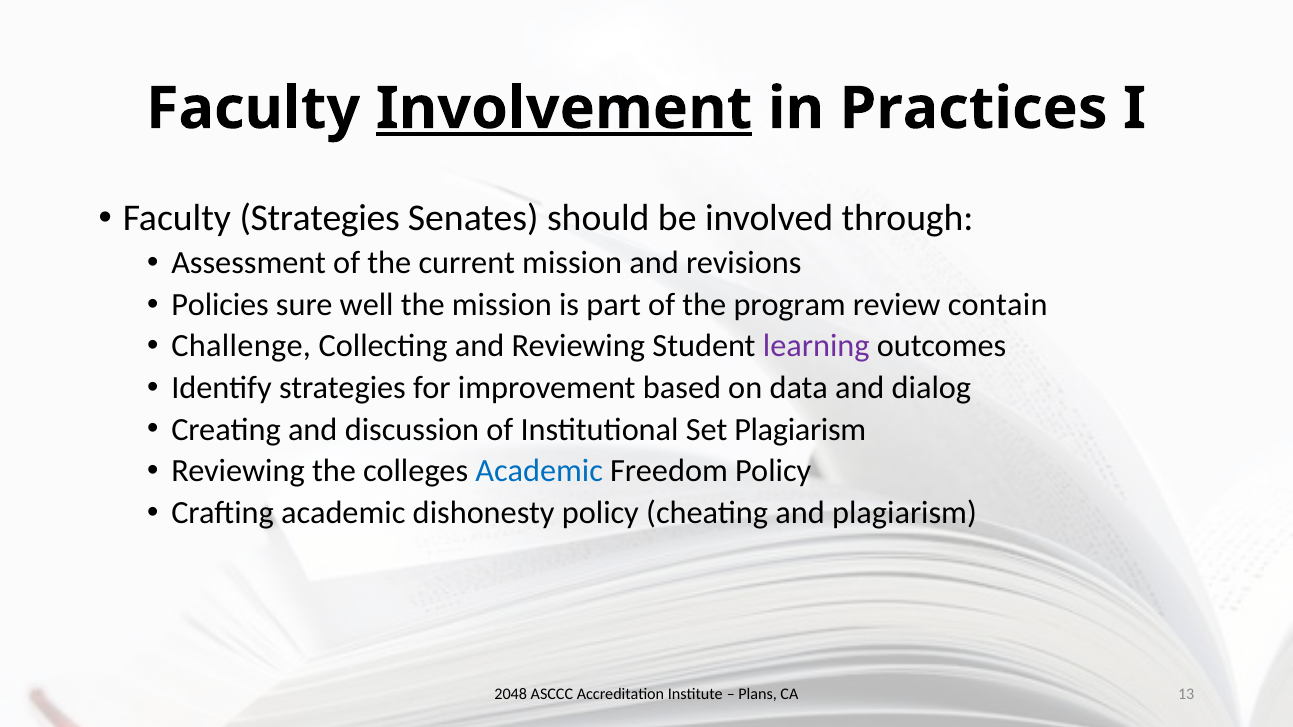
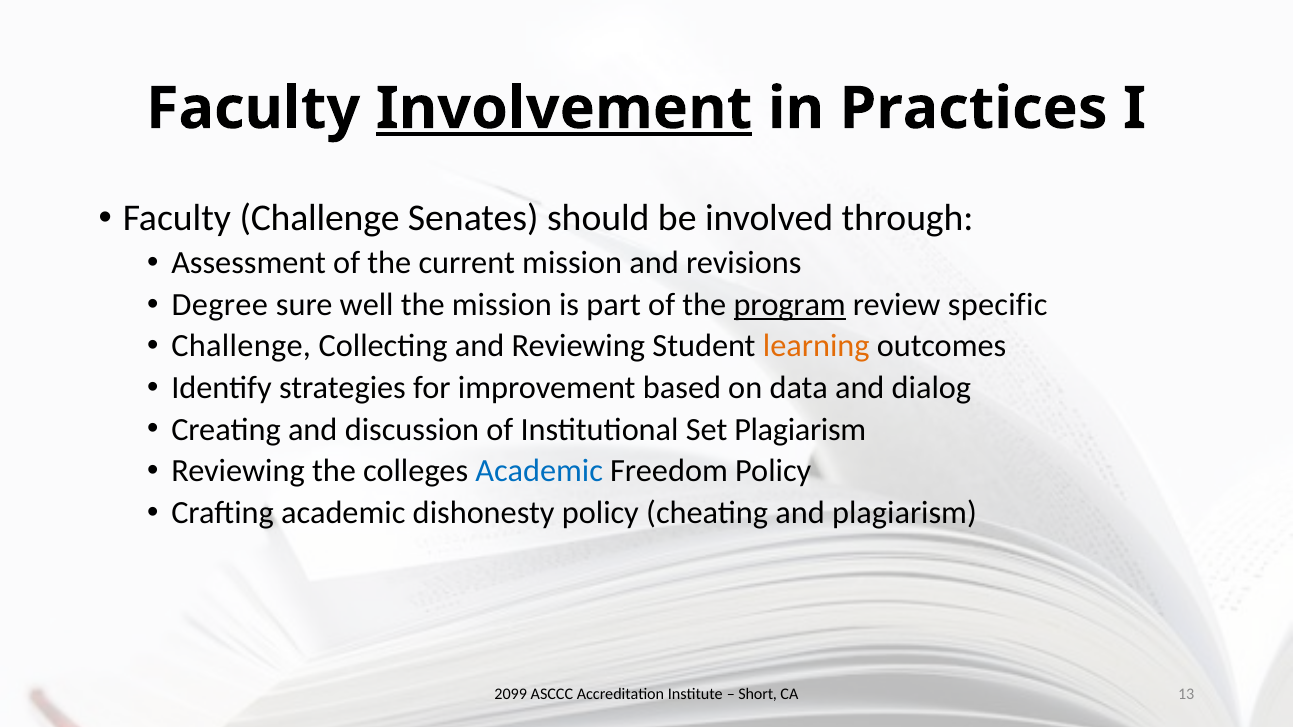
Faculty Strategies: Strategies -> Challenge
Policies: Policies -> Degree
program underline: none -> present
contain: contain -> specific
learning colour: purple -> orange
2048: 2048 -> 2099
Plans: Plans -> Short
